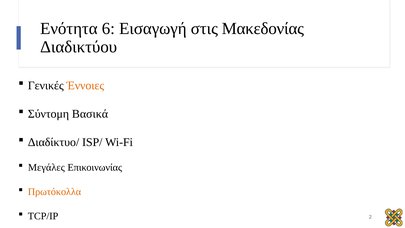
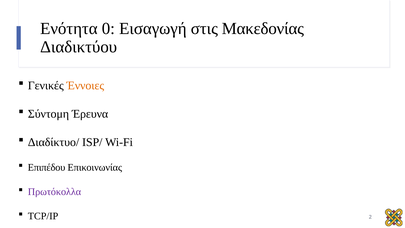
6: 6 -> 0
Βασικά: Βασικά -> Έρευνα
Μεγάλες: Μεγάλες -> Επιπέδου
Πρωτόκολλα colour: orange -> purple
